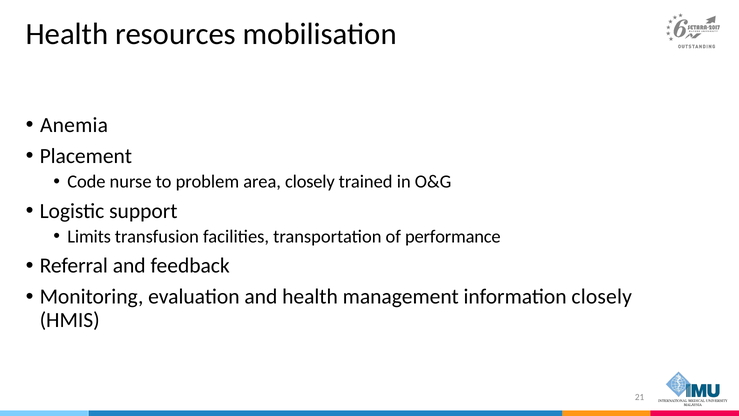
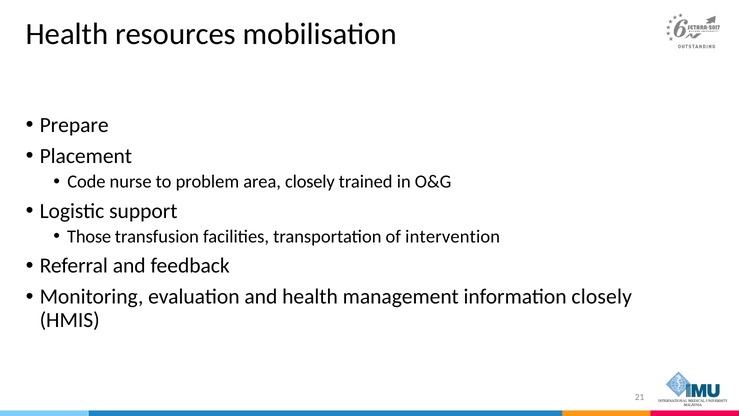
Anemia: Anemia -> Prepare
Limits: Limits -> Those
performance: performance -> intervention
